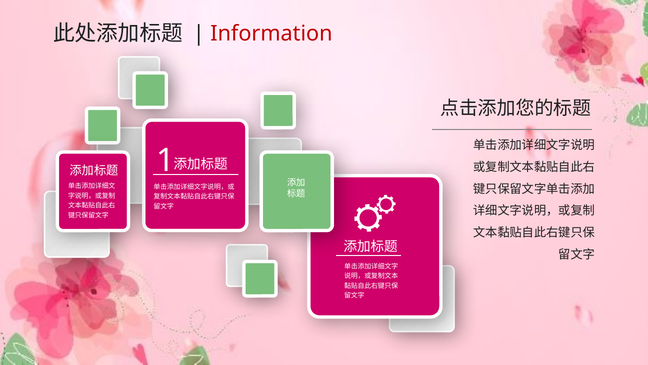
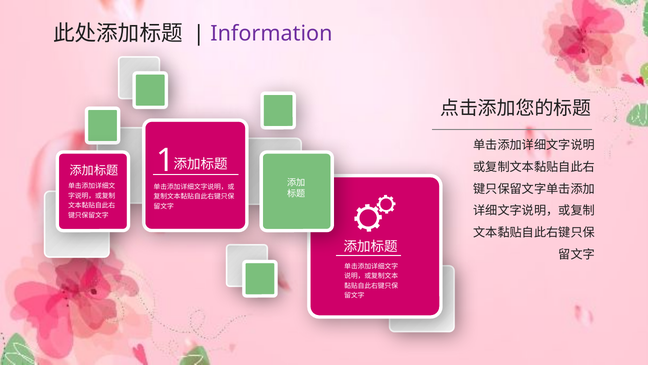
Information colour: red -> purple
